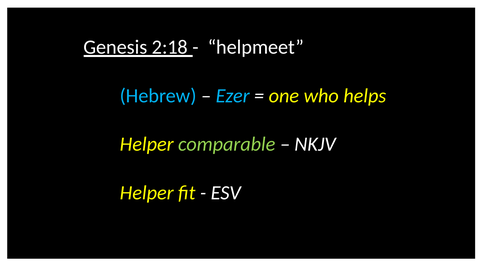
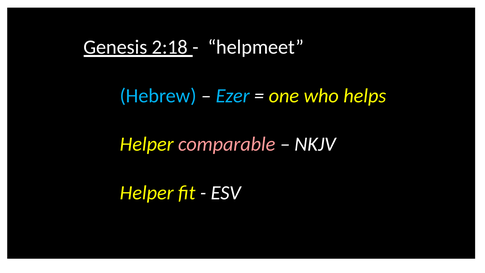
comparable colour: light green -> pink
